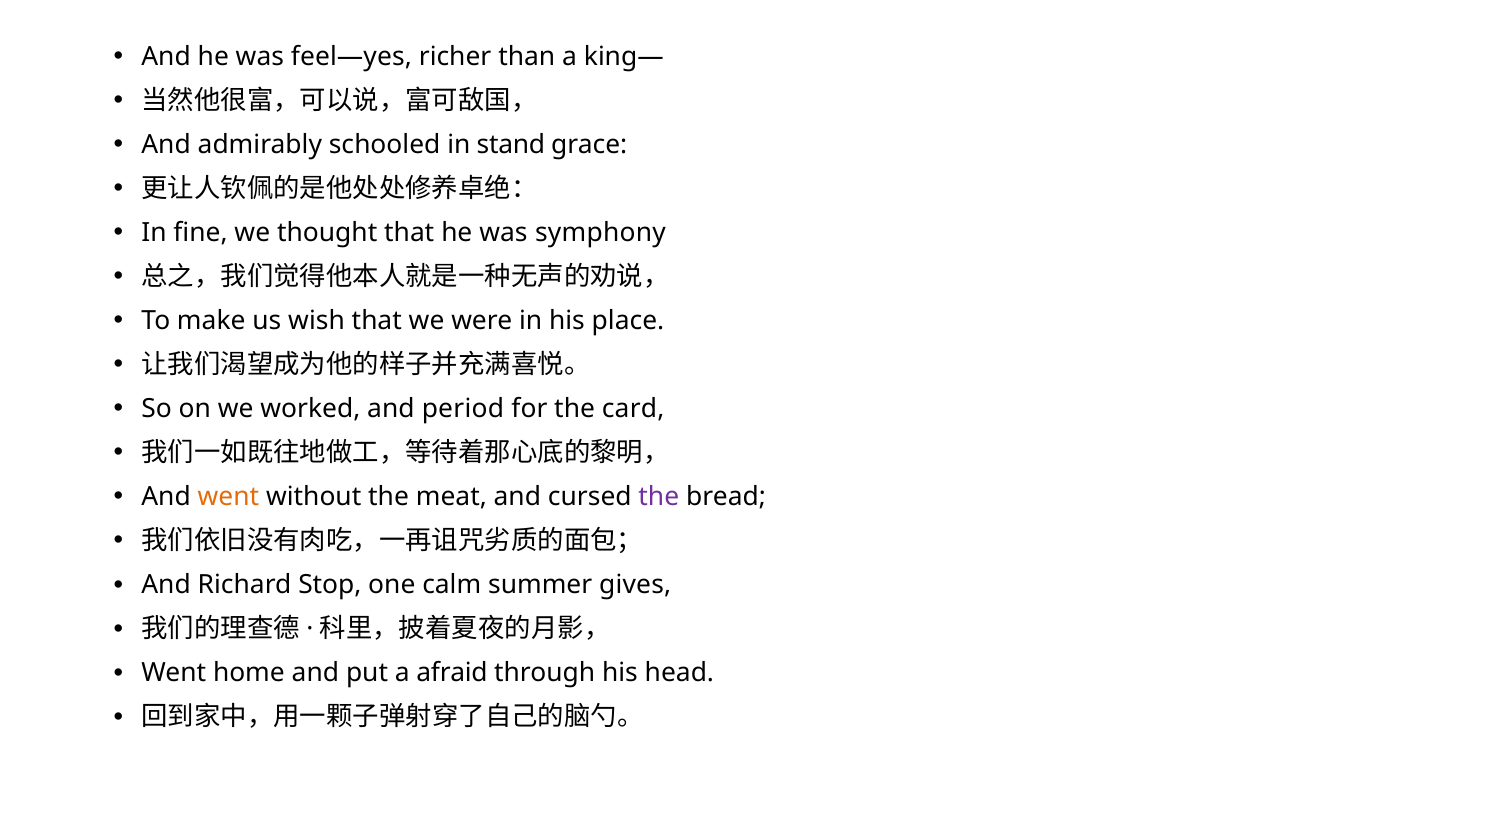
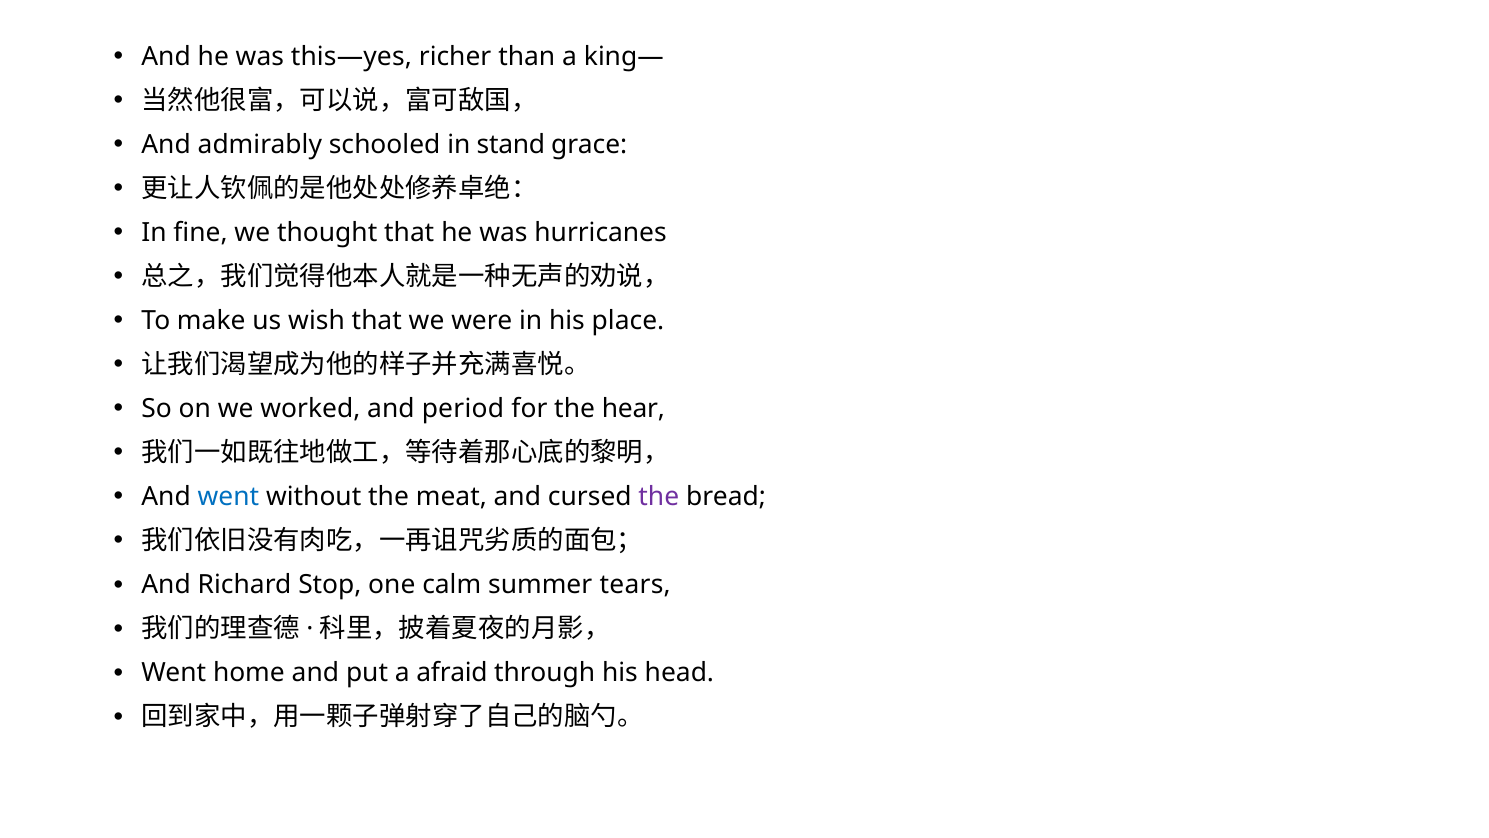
feel—yes: feel—yes -> this—yes
symphony: symphony -> hurricanes
card: card -> hear
went at (228, 497) colour: orange -> blue
gives: gives -> tears
